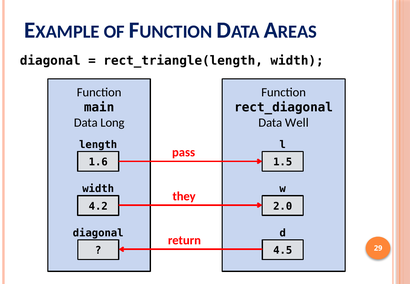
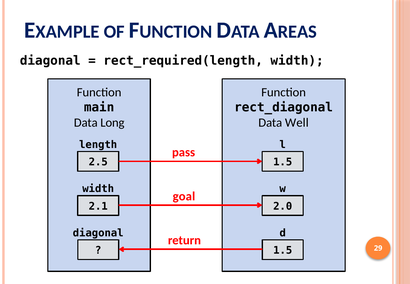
rect_triangle(length: rect_triangle(length -> rect_required(length
1.6: 1.6 -> 2.5
they: they -> goal
4.2: 4.2 -> 2.1
4.5 at (283, 250): 4.5 -> 1.5
